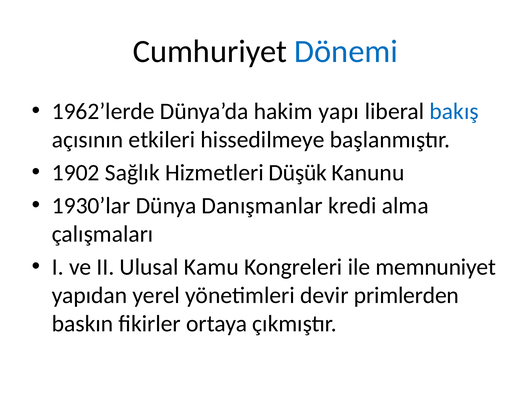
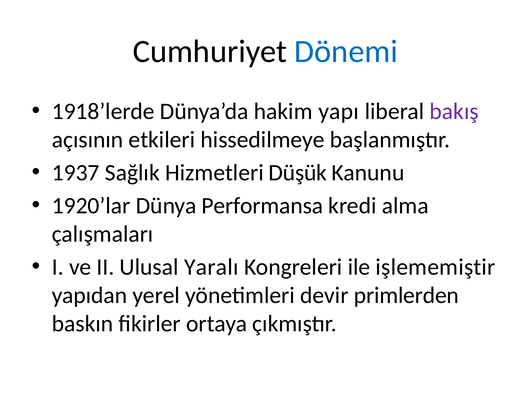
1962’lerde: 1962’lerde -> 1918’lerde
bakış colour: blue -> purple
1902: 1902 -> 1937
1930’lar: 1930’lar -> 1920’lar
Danışmanlar: Danışmanlar -> Performansa
Kamu: Kamu -> Yaralı
memnuniyet: memnuniyet -> işlememiştir
